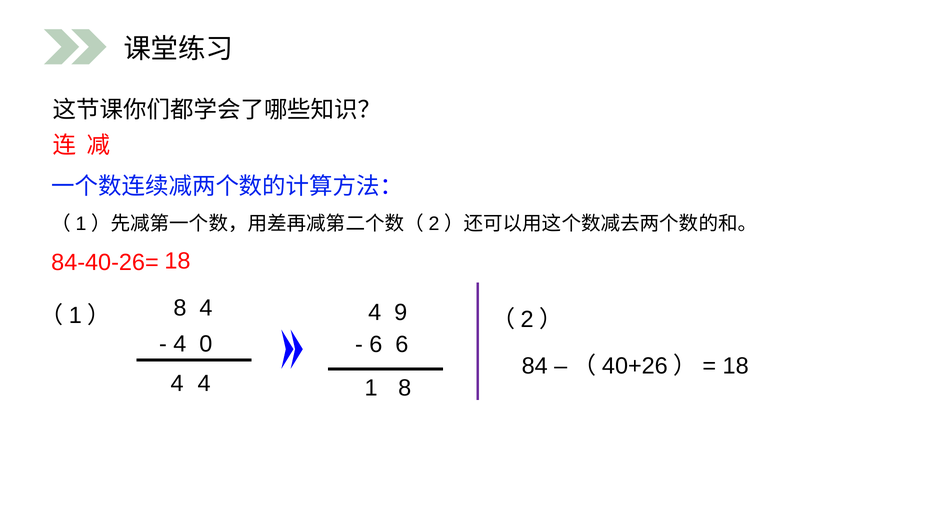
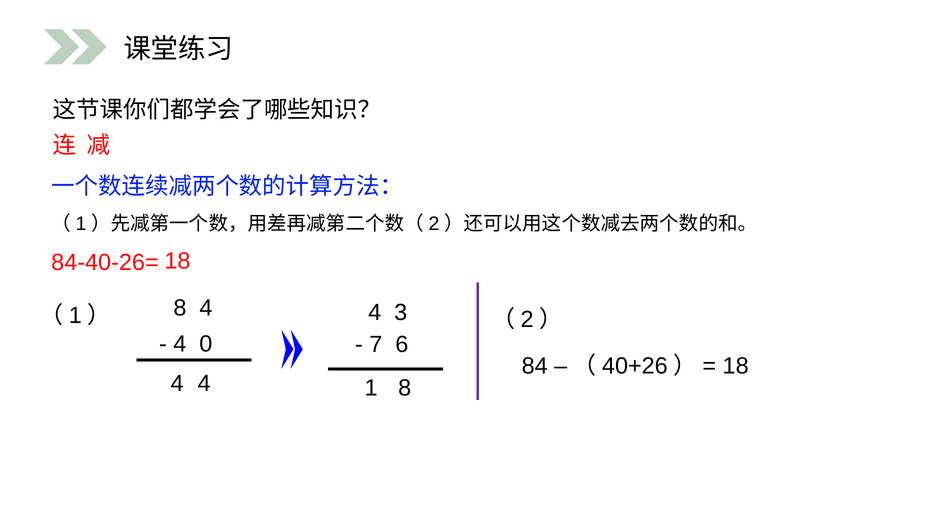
9: 9 -> 3
6 at (376, 345): 6 -> 7
